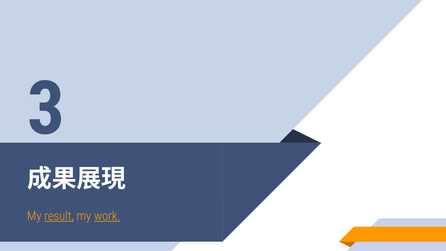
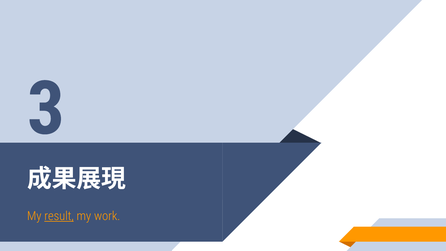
work underline: present -> none
